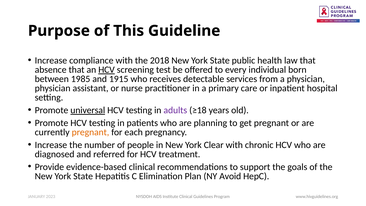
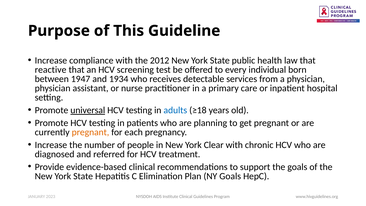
2018: 2018 -> 2012
absence: absence -> reactive
HCV at (107, 70) underline: present -> none
1985: 1985 -> 1947
1915: 1915 -> 1934
adults colour: purple -> blue
NY Avoid: Avoid -> Goals
